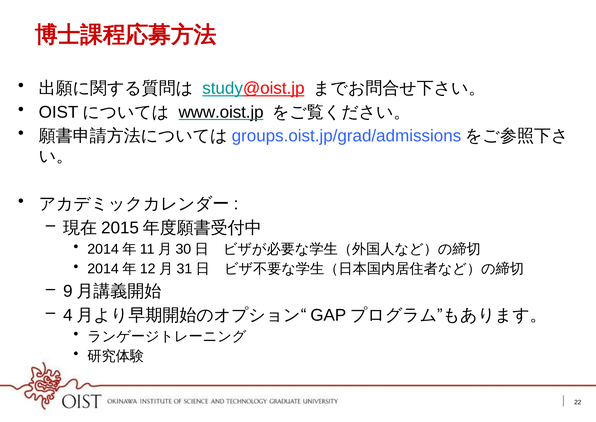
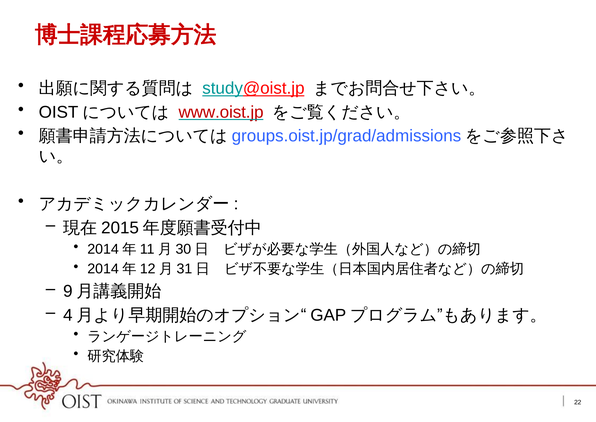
www.oist.jp colour: black -> red
